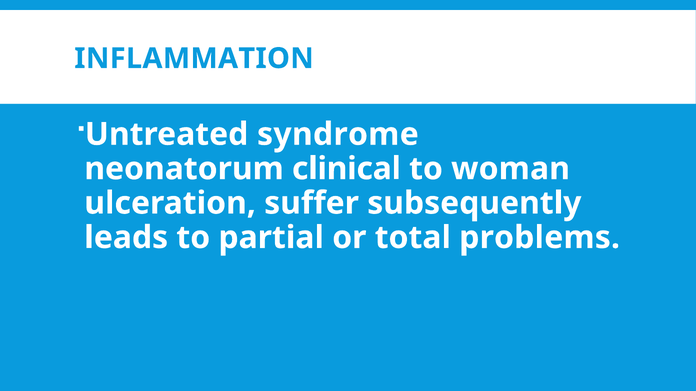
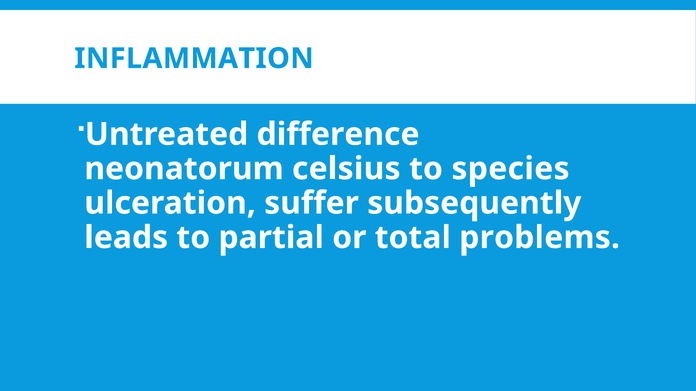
syndrome: syndrome -> difference
clinical: clinical -> celsius
woman: woman -> species
